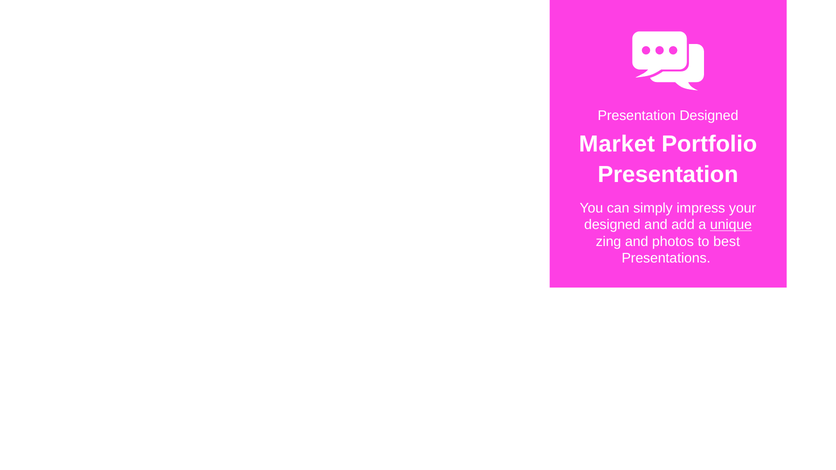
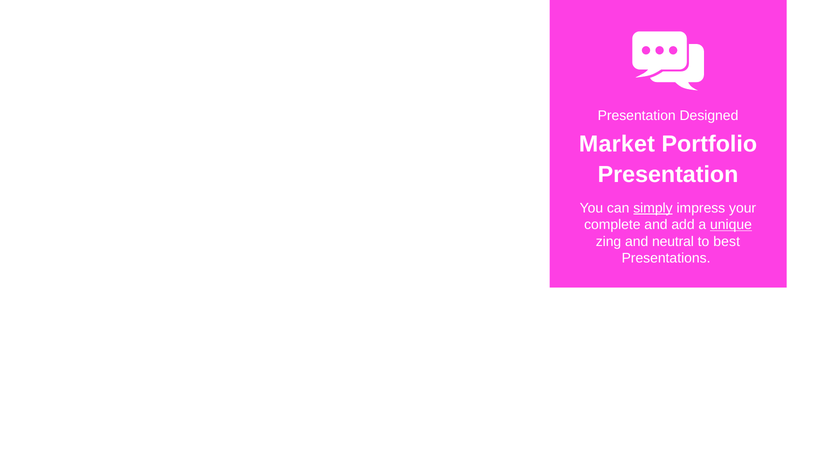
simply underline: none -> present
designed at (612, 225): designed -> complete
photos: photos -> neutral
